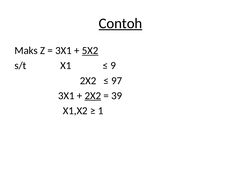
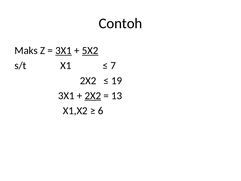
Contoh underline: present -> none
3X1 at (64, 51) underline: none -> present
9: 9 -> 7
97: 97 -> 19
39: 39 -> 13
1: 1 -> 6
